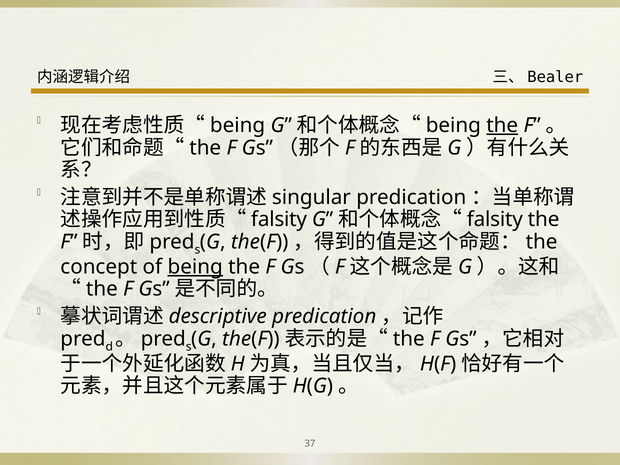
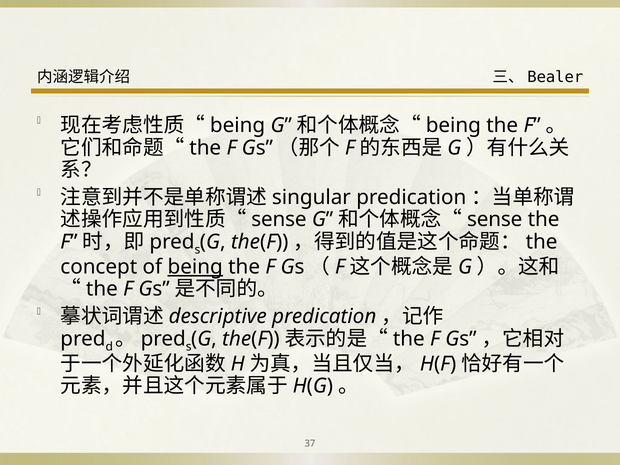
the at (502, 125) underline: present -> none
falsity at (279, 220): falsity -> sense
falsity at (495, 220): falsity -> sense
